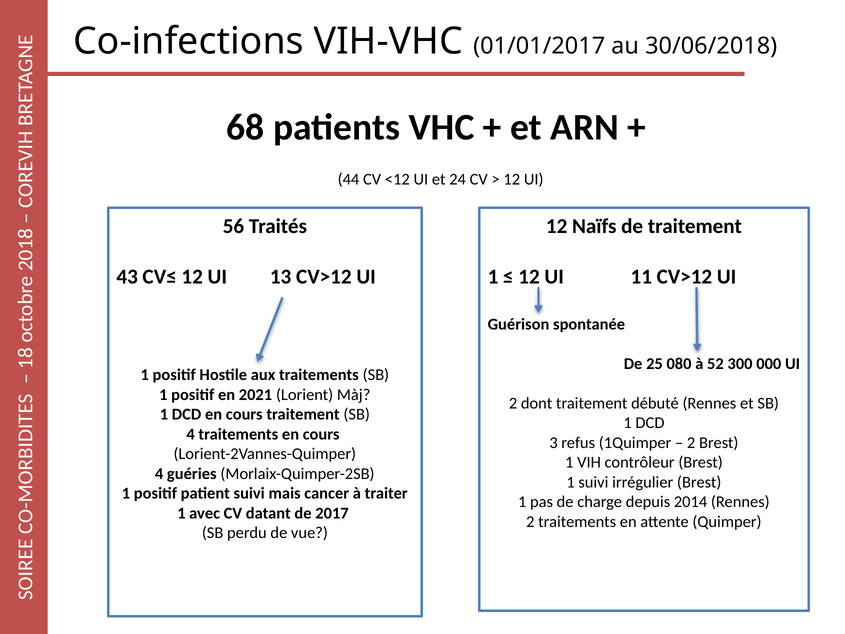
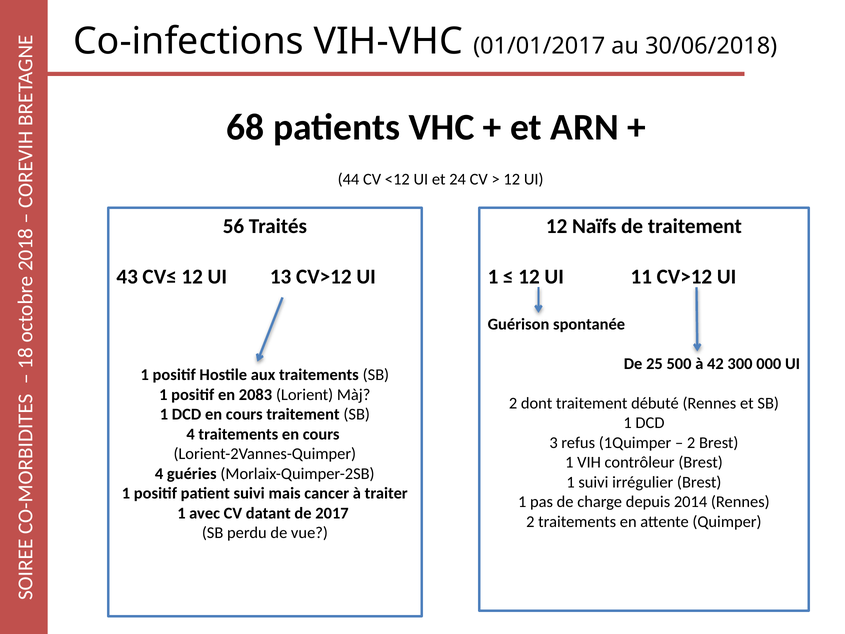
080: 080 -> 500
52: 52 -> 42
2021: 2021 -> 2083
